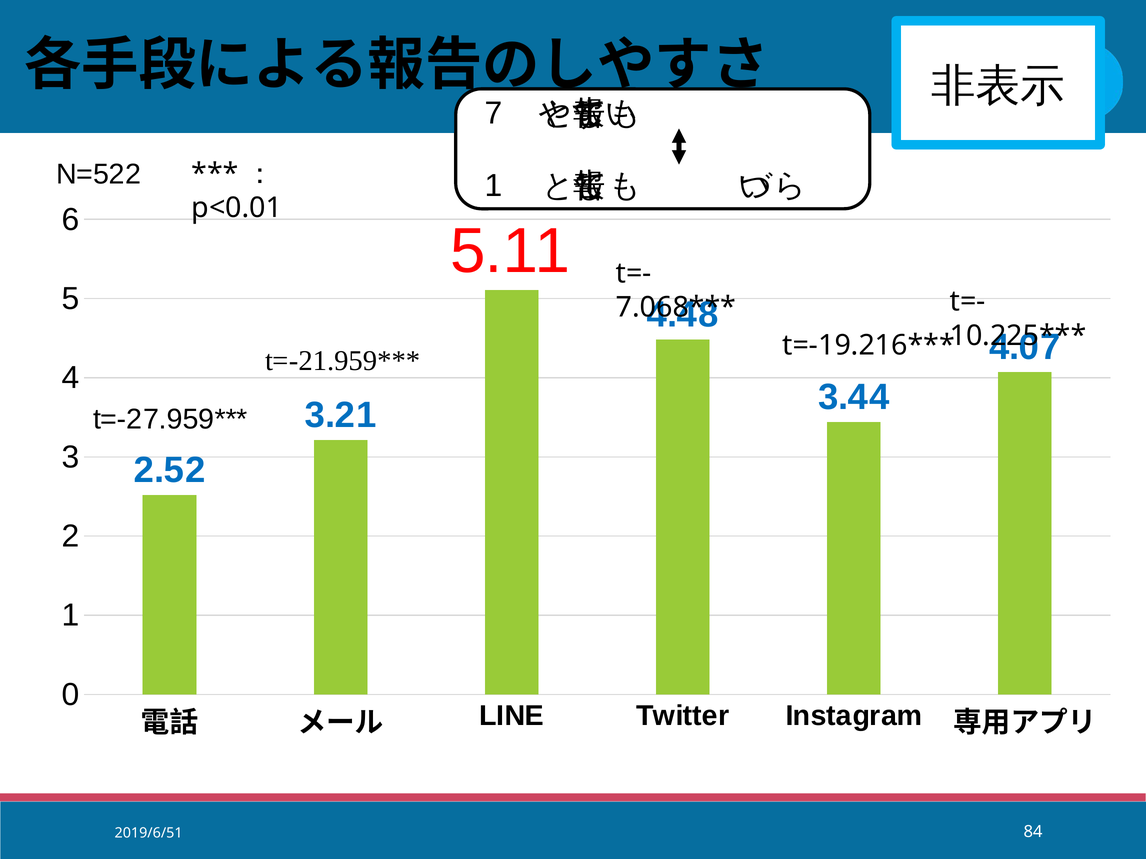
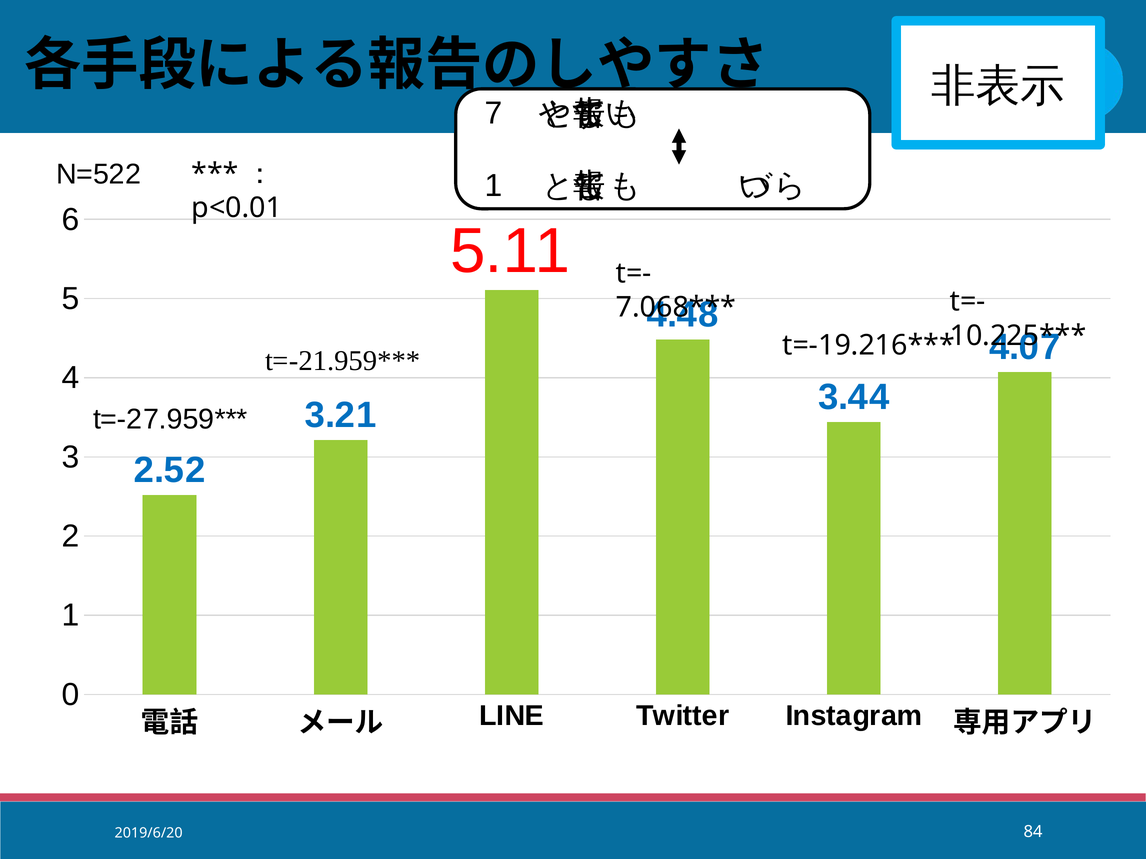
2019/6/51: 2019/6/51 -> 2019/6/20
